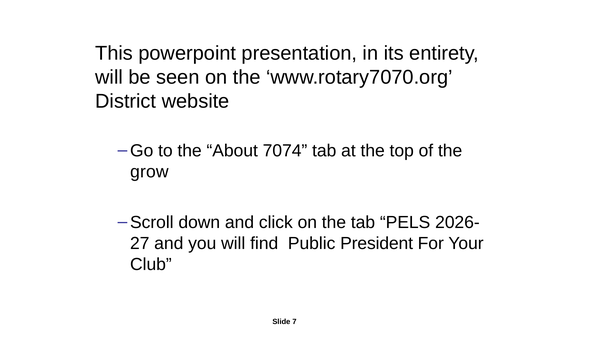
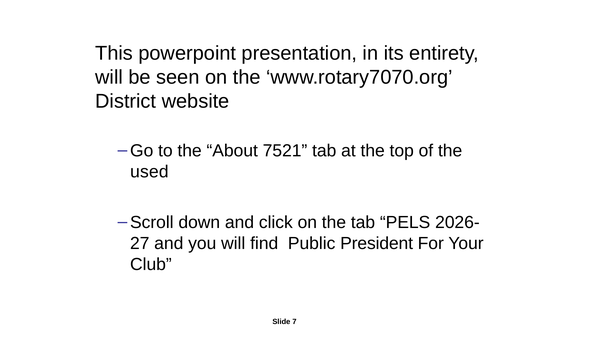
7074: 7074 -> 7521
grow: grow -> used
